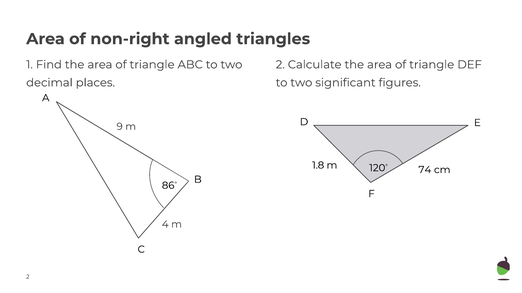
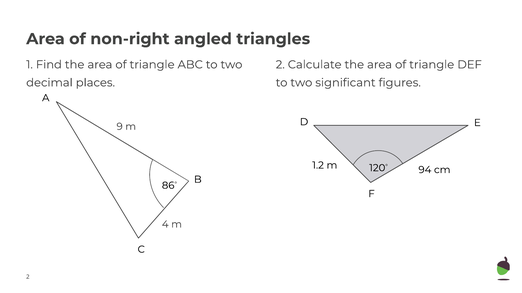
1.8: 1.8 -> 1.2
74: 74 -> 94
